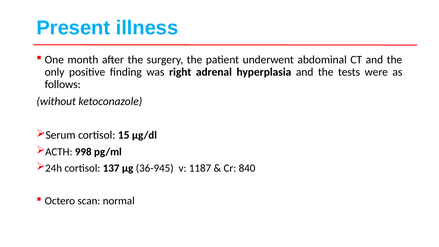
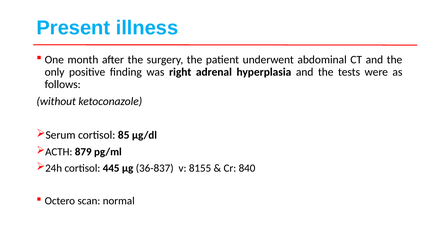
15: 15 -> 85
998: 998 -> 879
137: 137 -> 445
36-945: 36-945 -> 36-837
1187: 1187 -> 8155
